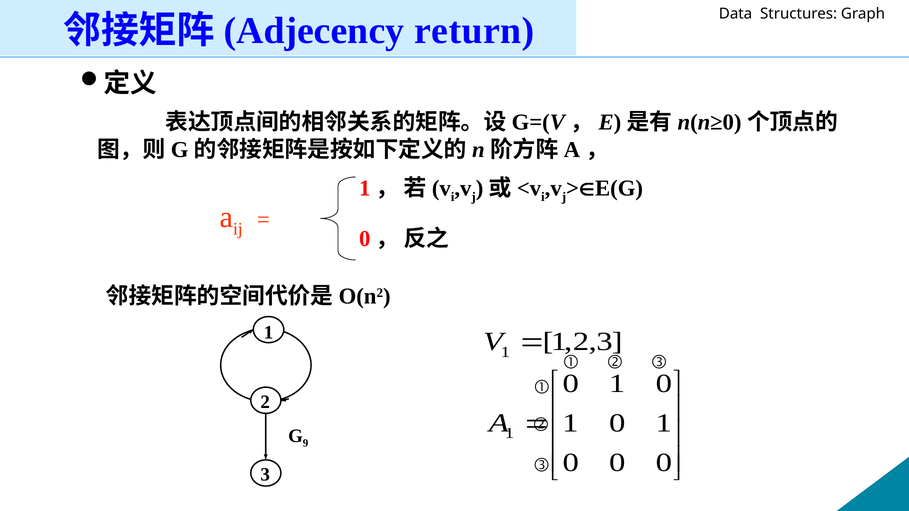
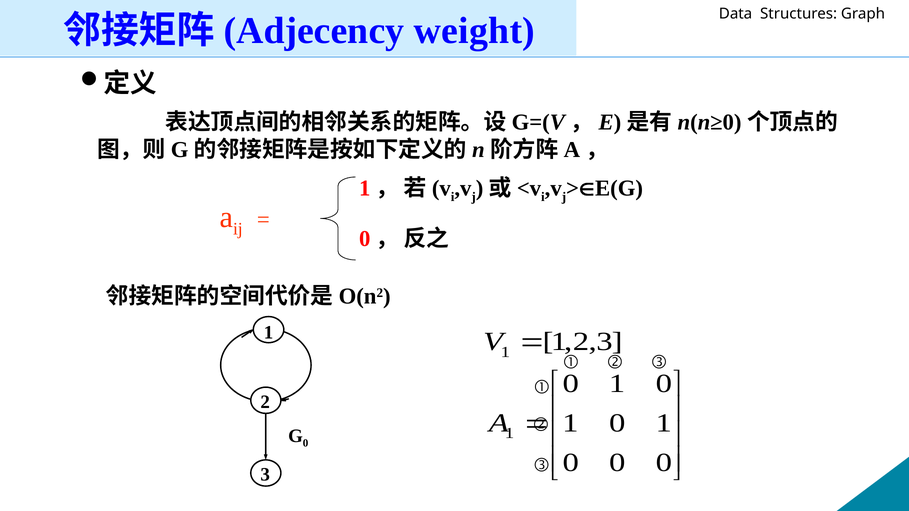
return: return -> weight
9 at (306, 443): 9 -> 0
